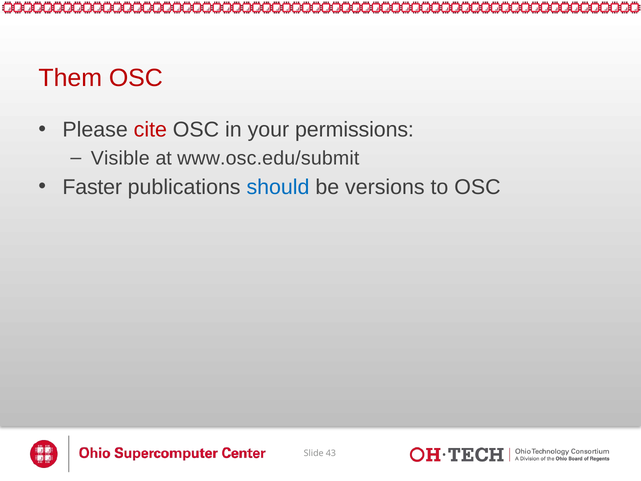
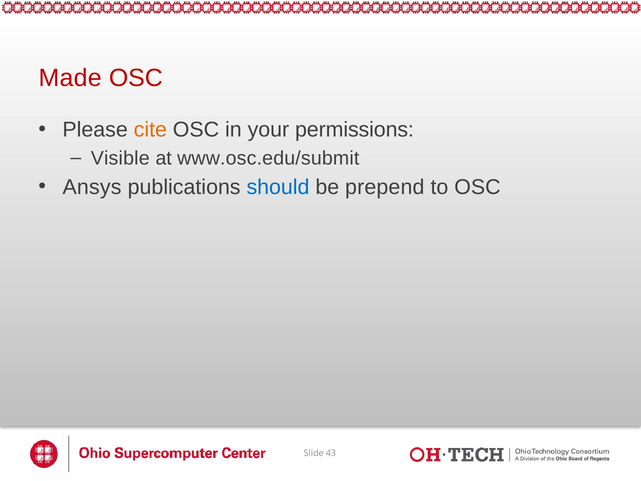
Them: Them -> Made
cite colour: red -> orange
Faster: Faster -> Ansys
versions: versions -> prepend
